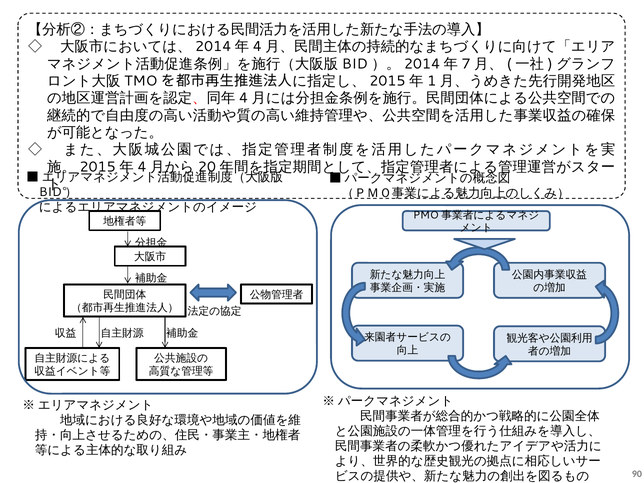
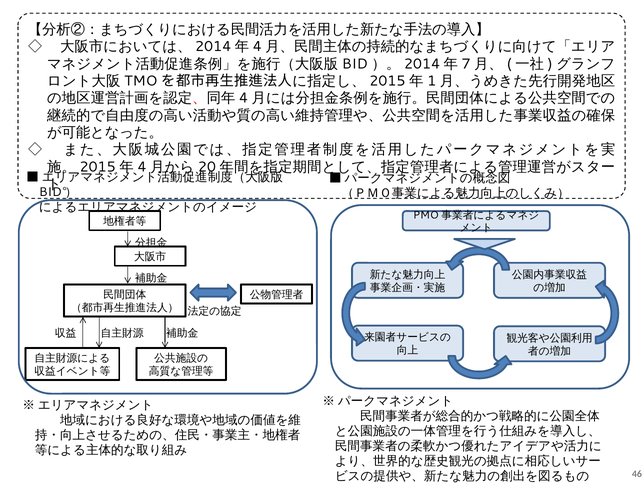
90: 90 -> 46
